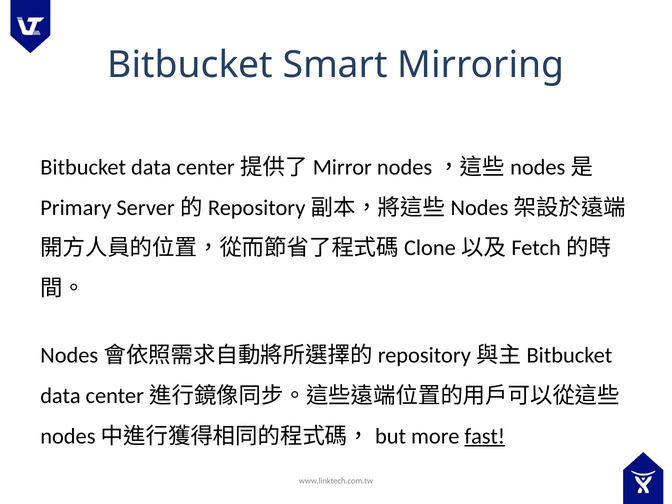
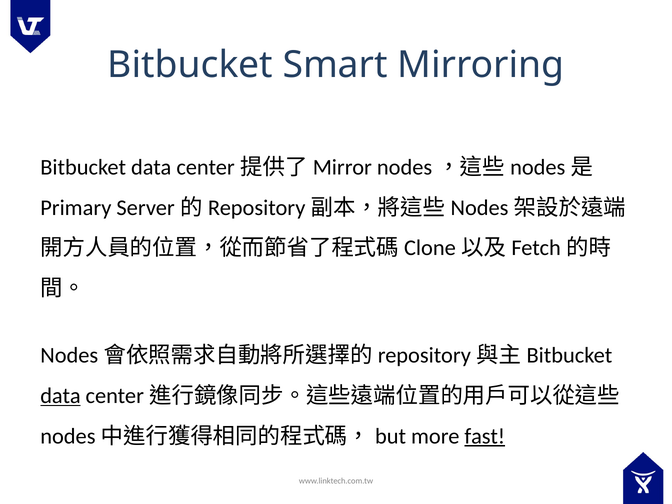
data at (60, 396) underline: none -> present
